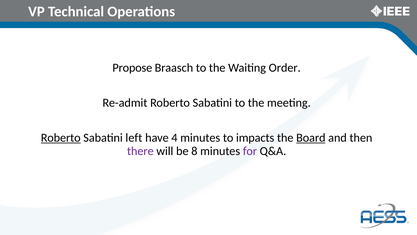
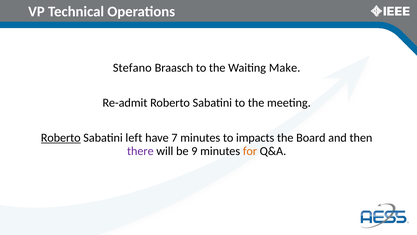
Propose: Propose -> Stefano
Order: Order -> Make
4: 4 -> 7
Board underline: present -> none
8: 8 -> 9
for colour: purple -> orange
